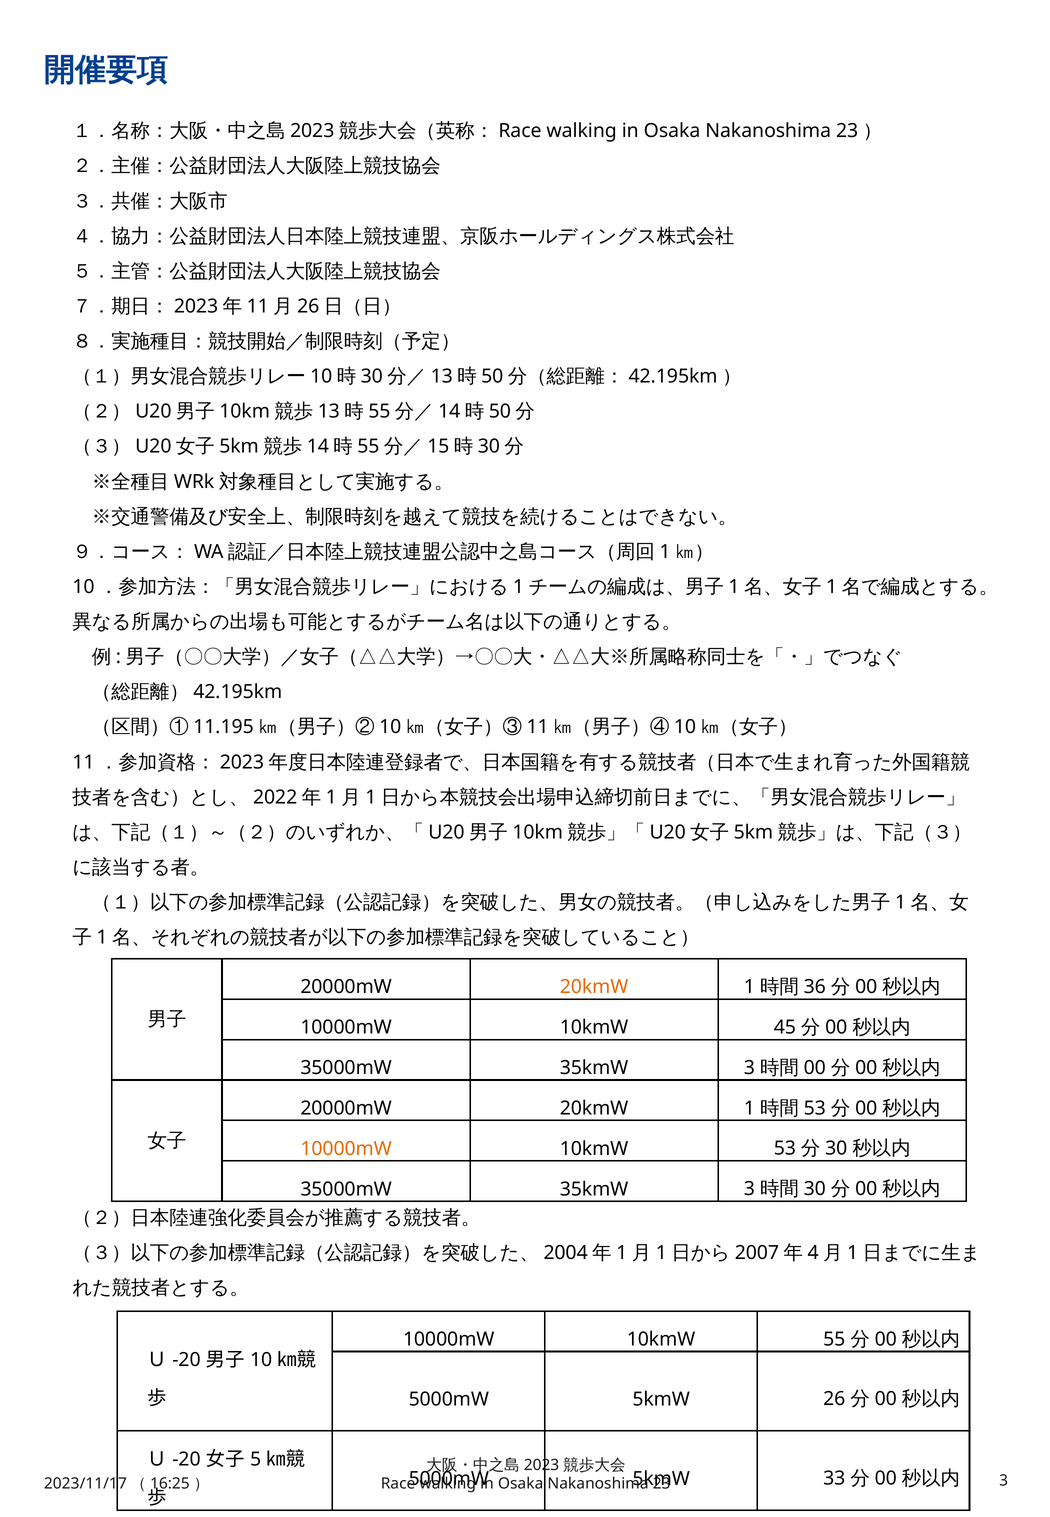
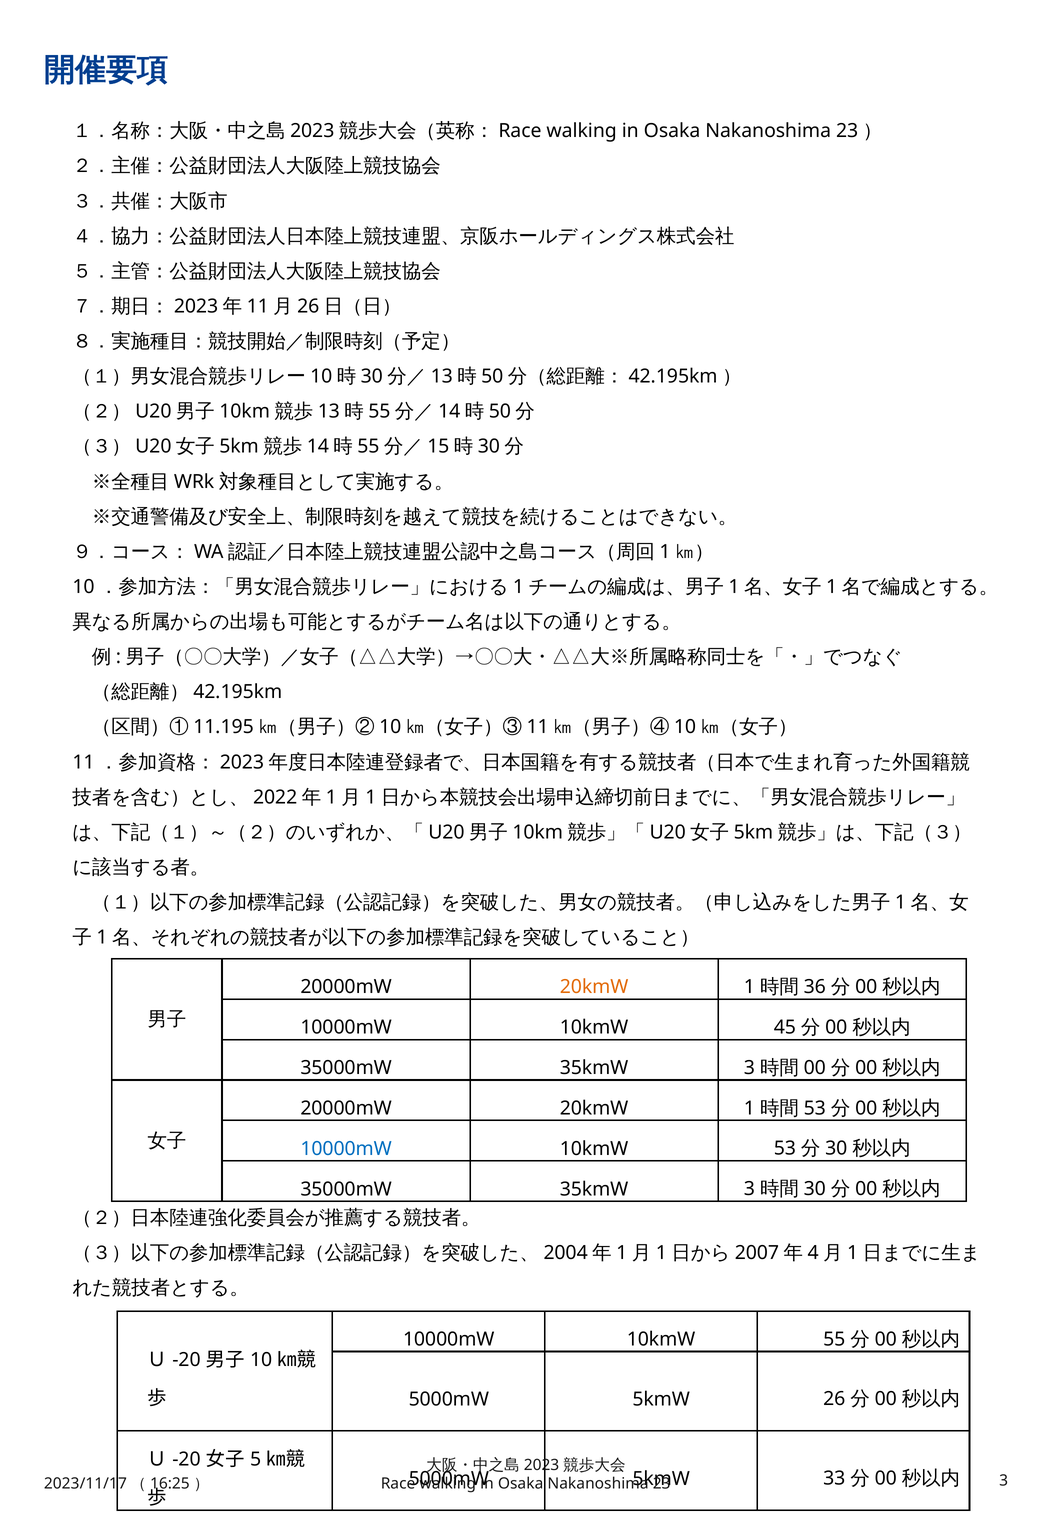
10000mW at (346, 1148) colour: orange -> blue
